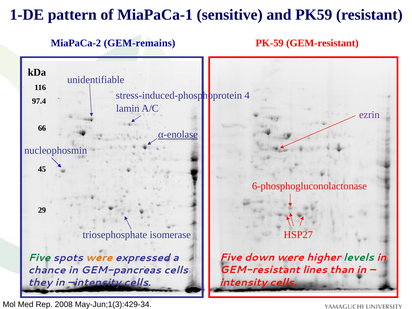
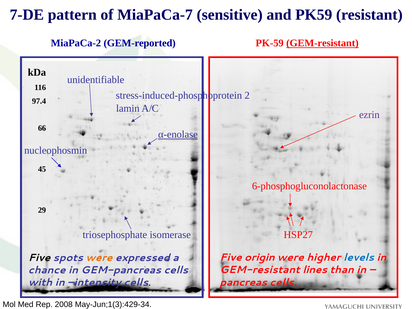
1-DE: 1-DE -> 7-DE
MiaPaCa-1: MiaPaCa-1 -> MiaPaCa-7
GEM-remains: GEM-remains -> GEM-reported
GEM-resistant at (322, 43) underline: none -> present
4: 4 -> 2
down: down -> origin
levels colour: green -> blue
Five at (39, 258) colour: green -> black
intensity at (243, 282): intensity -> pancreas
they: they -> with
